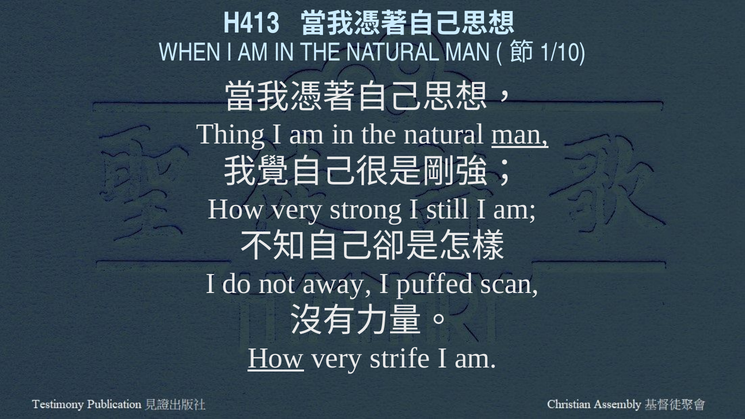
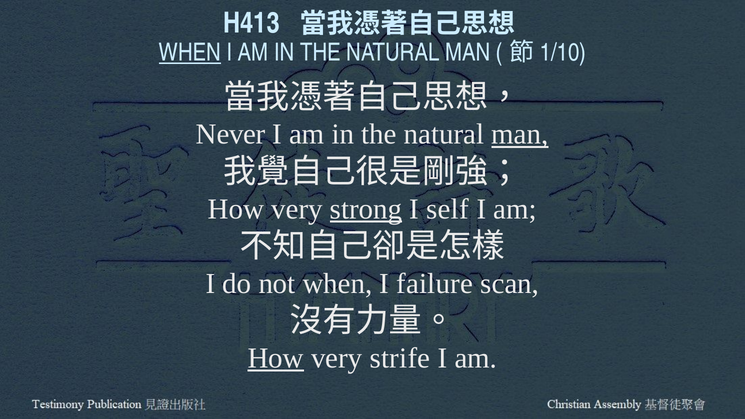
WHEN at (190, 52) underline: none -> present
Thing: Thing -> Never
strong underline: none -> present
still: still -> self
not away: away -> when
puffed: puffed -> failure
